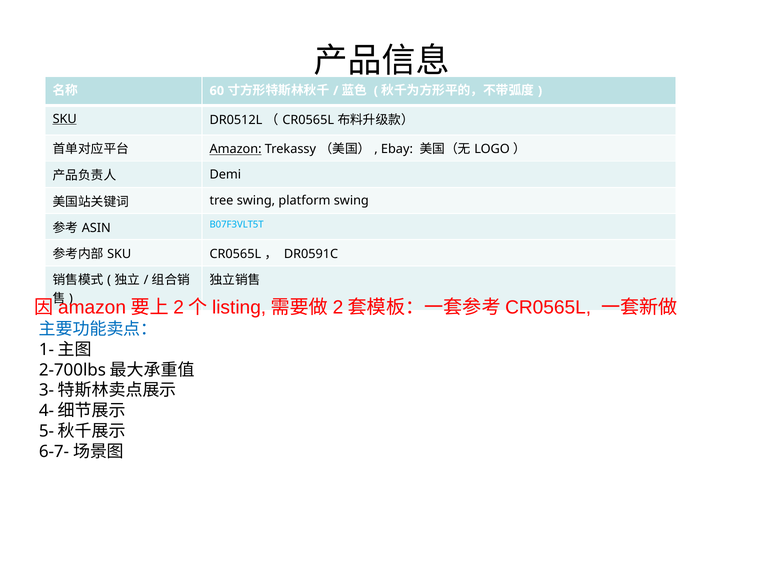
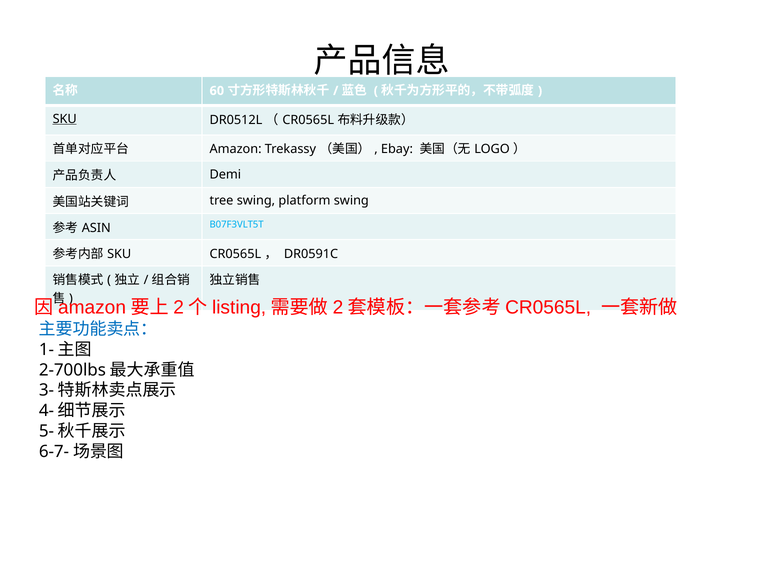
Amazon underline: present -> none
